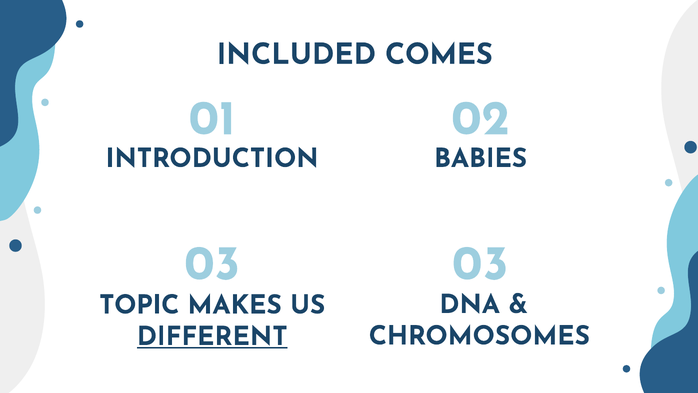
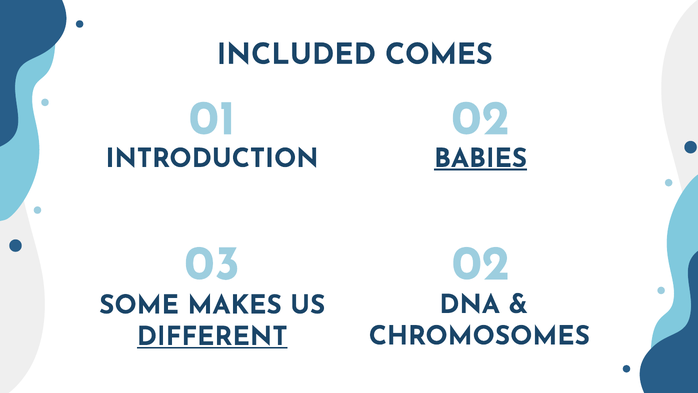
BABIES underline: none -> present
03 03: 03 -> 02
TOPIC: TOPIC -> SOME
